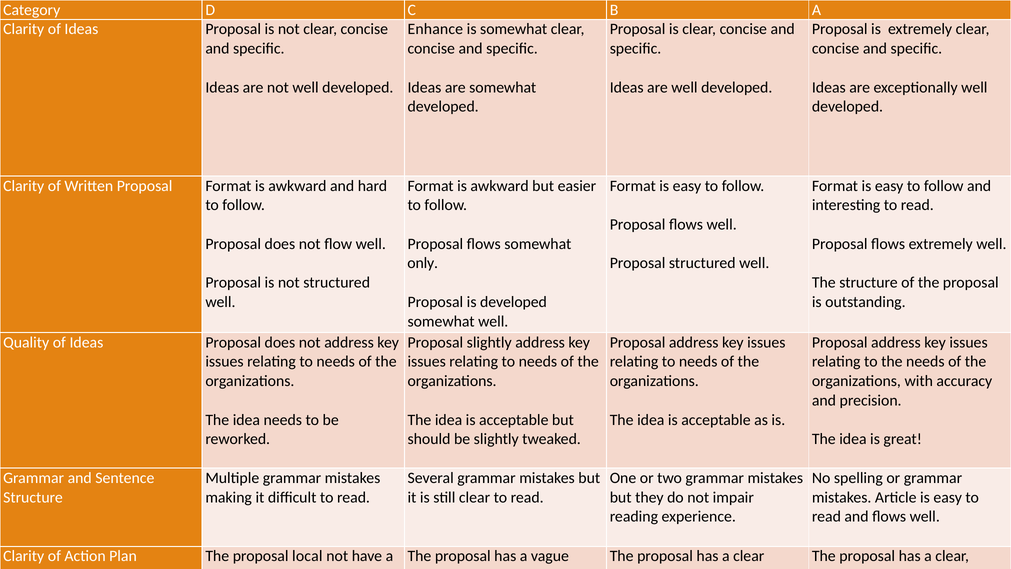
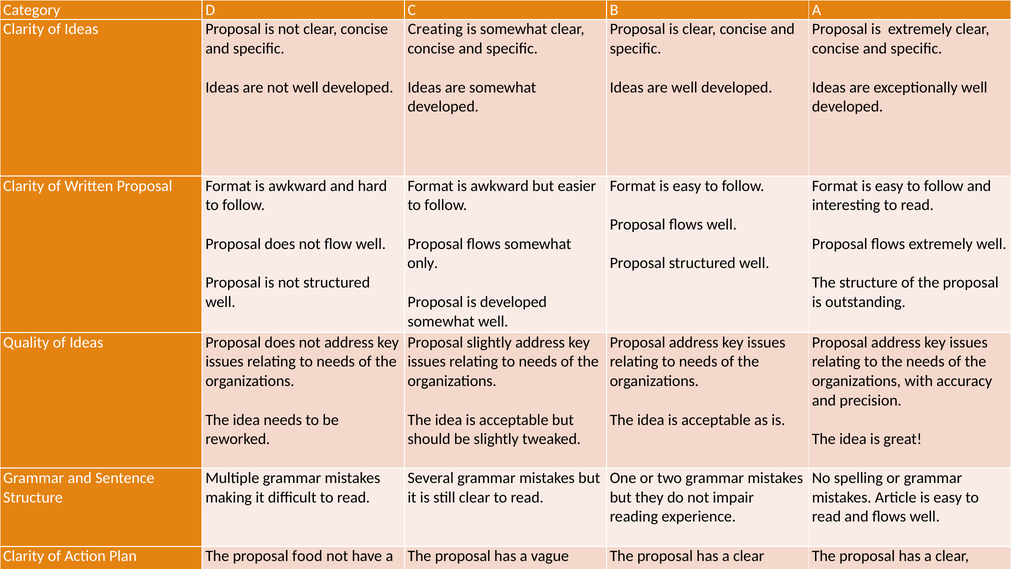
Enhance: Enhance -> Creating
local: local -> food
